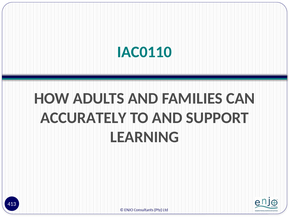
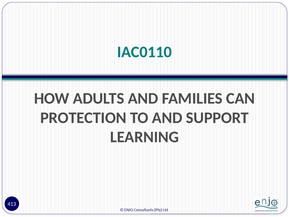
ACCURATELY: ACCURATELY -> PROTECTION
